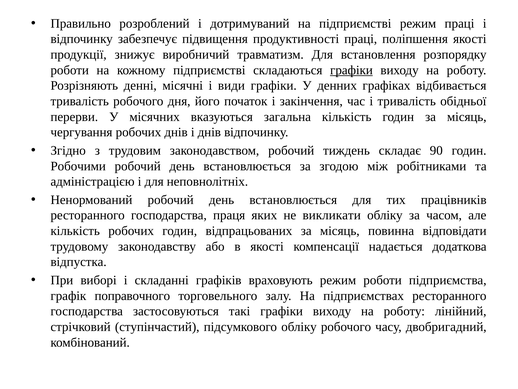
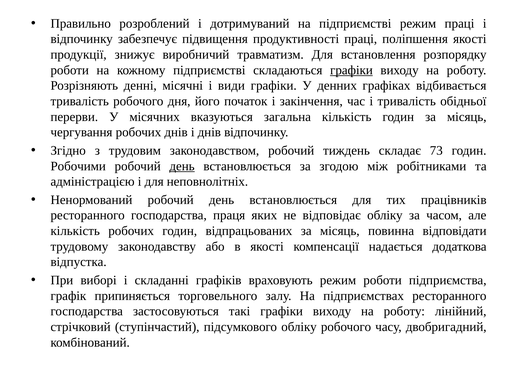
90: 90 -> 73
день at (182, 166) underline: none -> present
викликати: викликати -> відповідає
поправочного: поправочного -> припиняється
